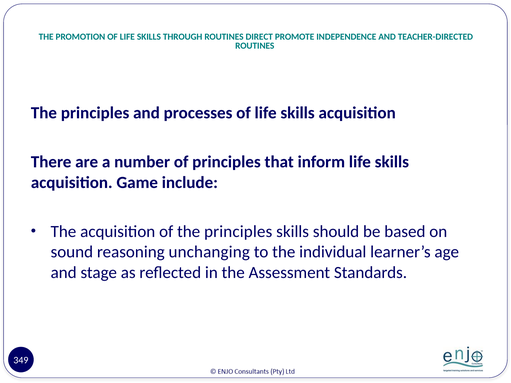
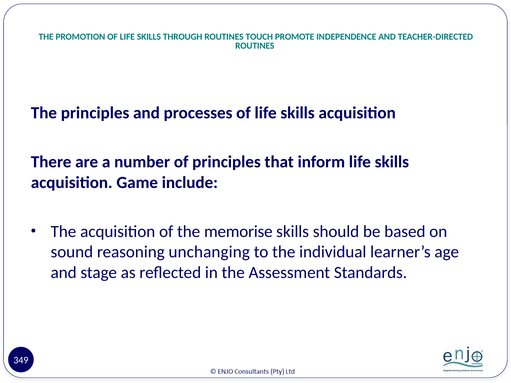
DIRECT: DIRECT -> TOUCH
of the principles: principles -> memorise
